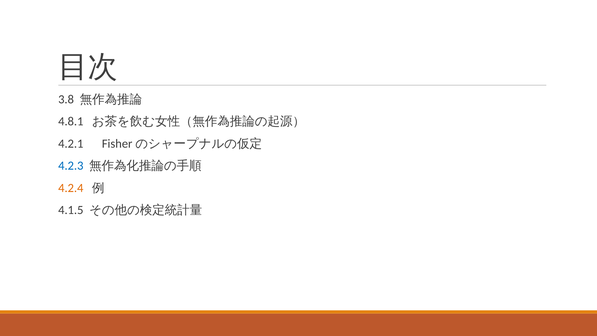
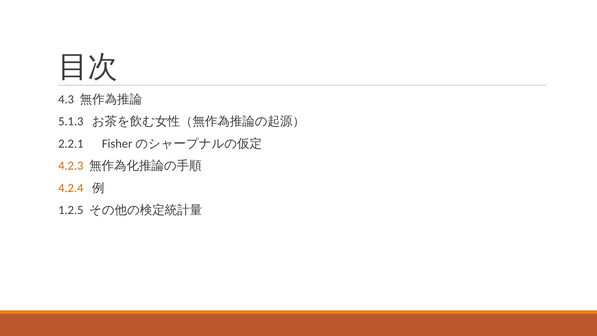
3.8: 3.8 -> 4.3
4.8.1: 4.8.1 -> 5.1.3
4.2.1: 4.2.1 -> 2.2.1
4.2.3 colour: blue -> orange
4.1.5: 4.1.5 -> 1.2.5
